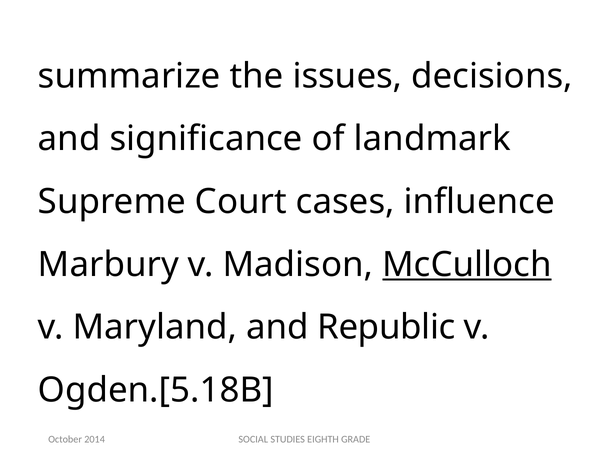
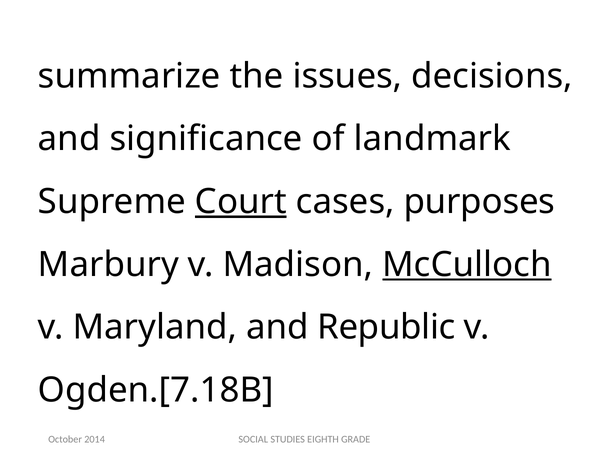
Court underline: none -> present
influence: influence -> purposes
Ogden.[5.18B: Ogden.[5.18B -> Ogden.[7.18B
